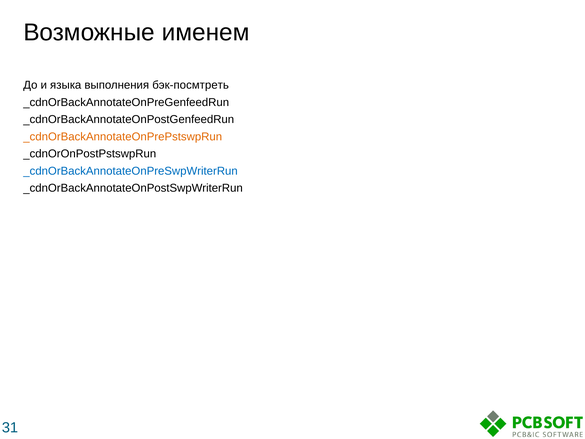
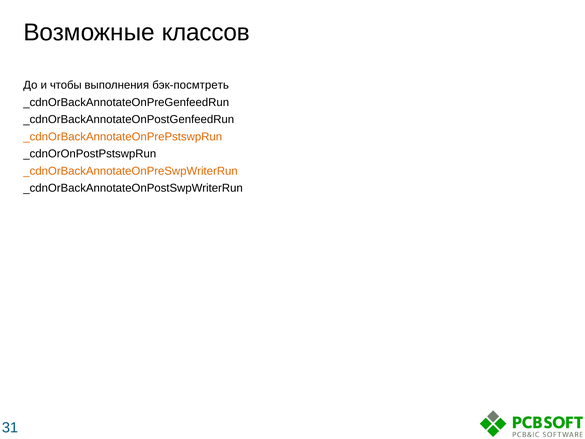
именем: именем -> классов
языка: языка -> чтобы
_cdnOrBackAnnotateOnPreSwpWriterRun colour: blue -> orange
